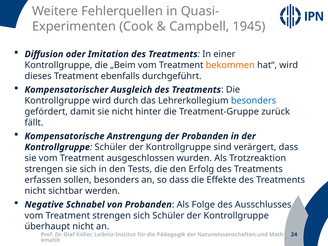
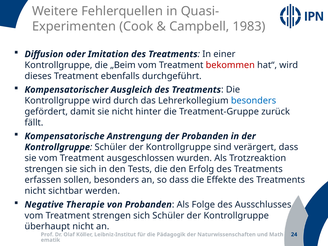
1945: 1945 -> 1983
bekommen colour: orange -> red
Schnabel: Schnabel -> Therapie
